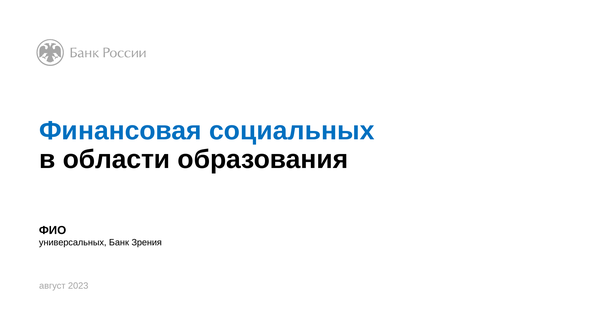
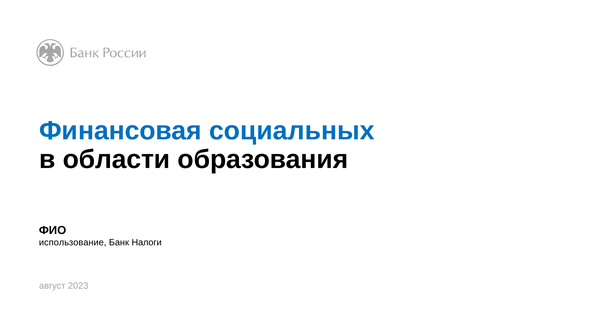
универсальных: универсальных -> использование
Зрения: Зрения -> Налоги
